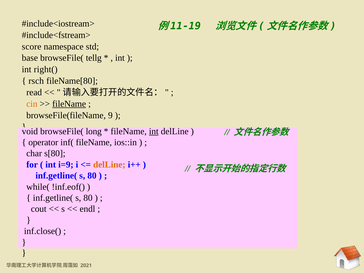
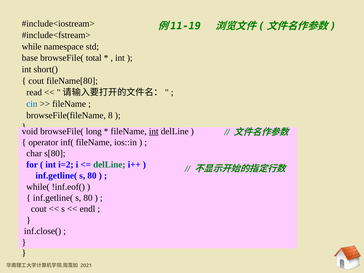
score: score -> while
tellg: tellg -> total
right(: right( -> short(
rsch at (36, 81): rsch -> cout
cin colour: orange -> blue
fileName at (69, 104) underline: present -> none
9: 9 -> 8
i=9: i=9 -> i=2
delLine at (109, 165) colour: orange -> green
